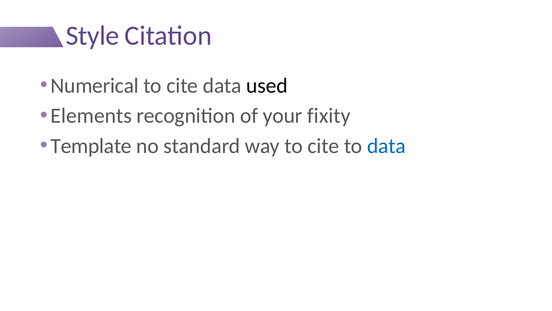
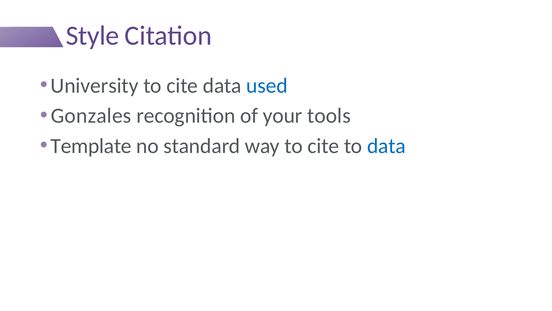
Numerical: Numerical -> University
used colour: black -> blue
Elements: Elements -> Gonzales
fixity: fixity -> tools
